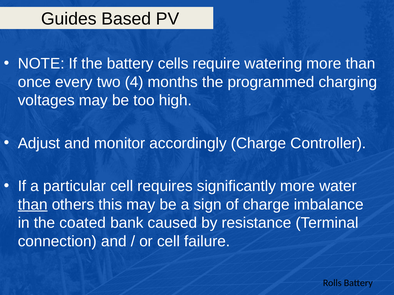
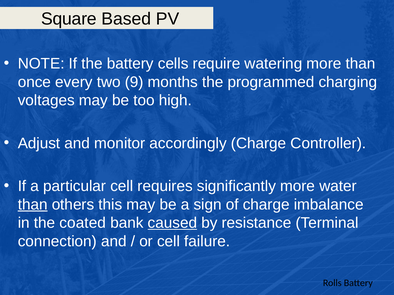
Guides: Guides -> Square
4: 4 -> 9
caused underline: none -> present
